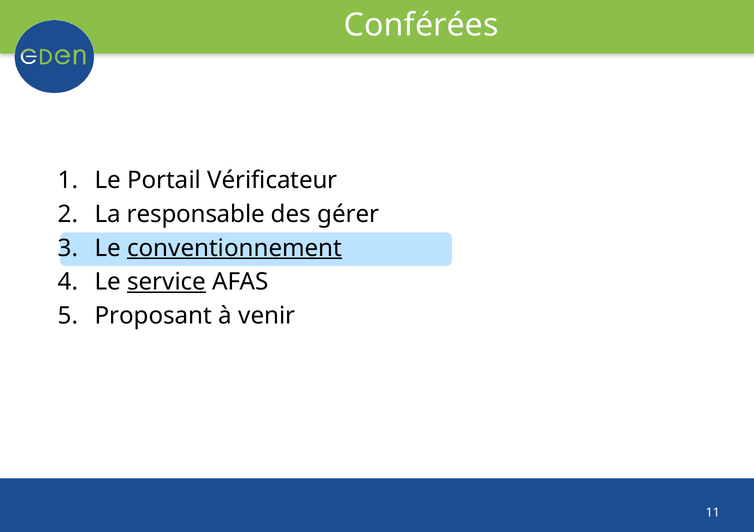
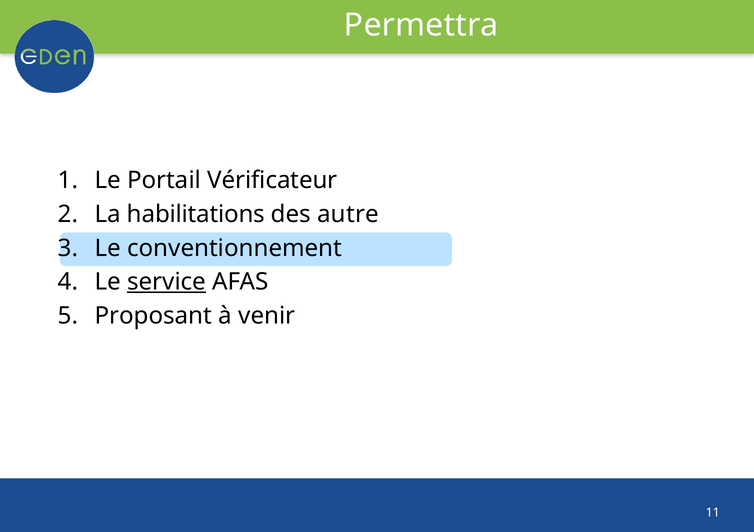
Conférées: Conférées -> Permettra
responsable: responsable -> habilitations
gérer: gérer -> autre
conventionnement underline: present -> none
